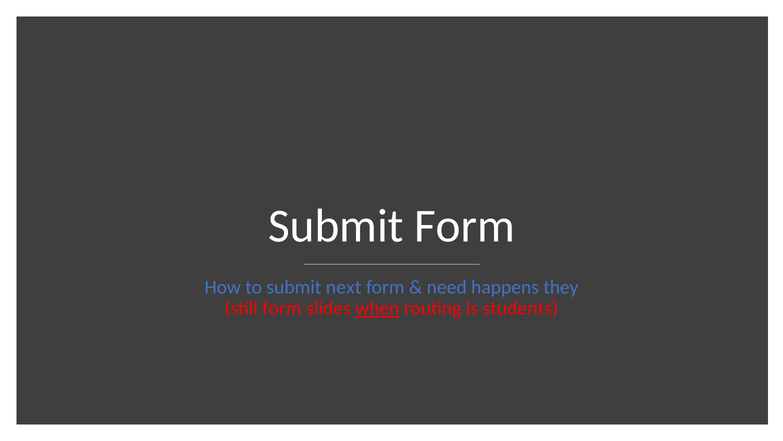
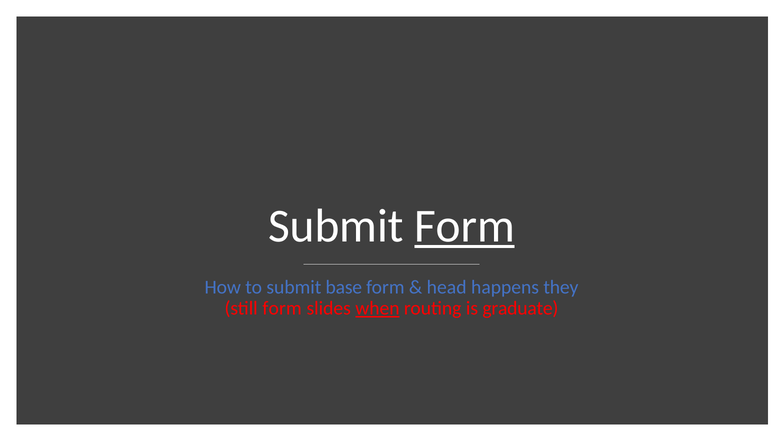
Form at (465, 226) underline: none -> present
next: next -> base
need: need -> head
students: students -> graduate
